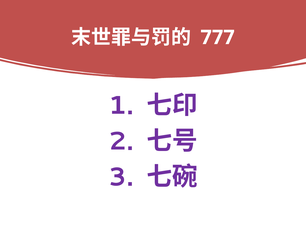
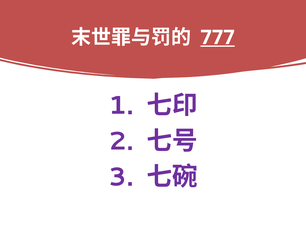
777 underline: none -> present
